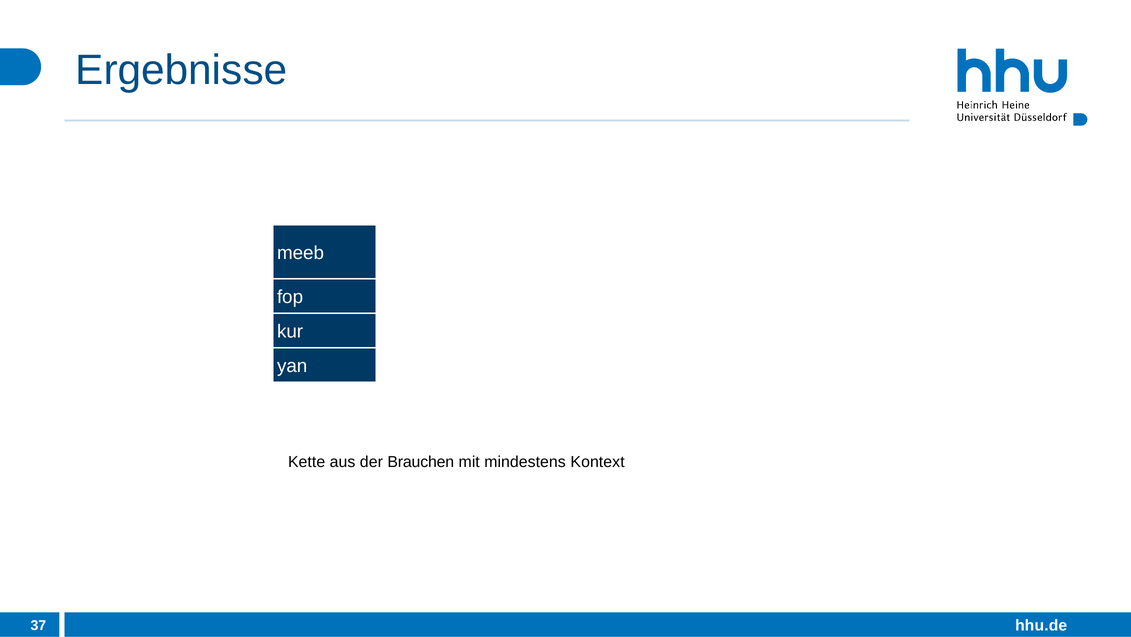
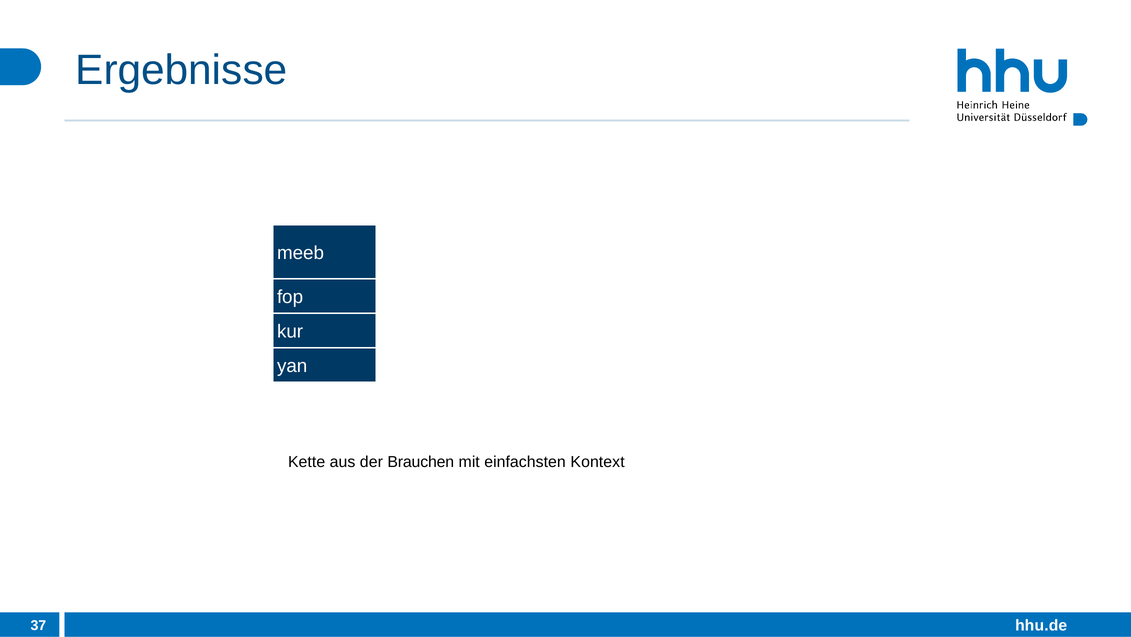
mindestens: mindestens -> einfachsten
